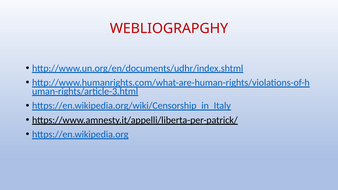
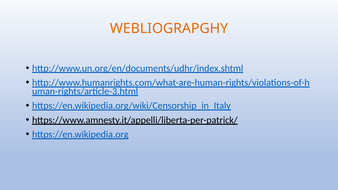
WEBLIOGRAPGHY colour: red -> orange
